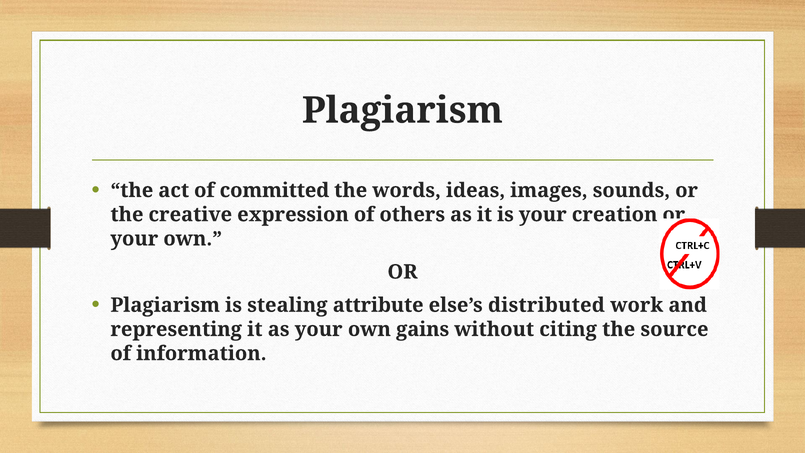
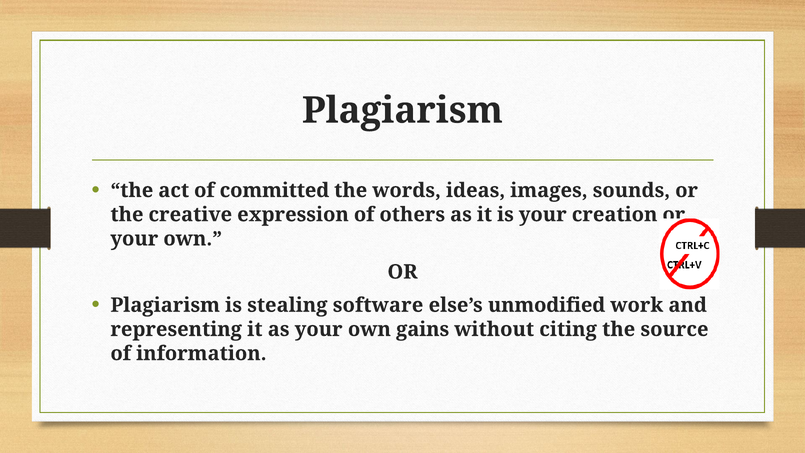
attribute: attribute -> software
distributed: distributed -> unmodified
